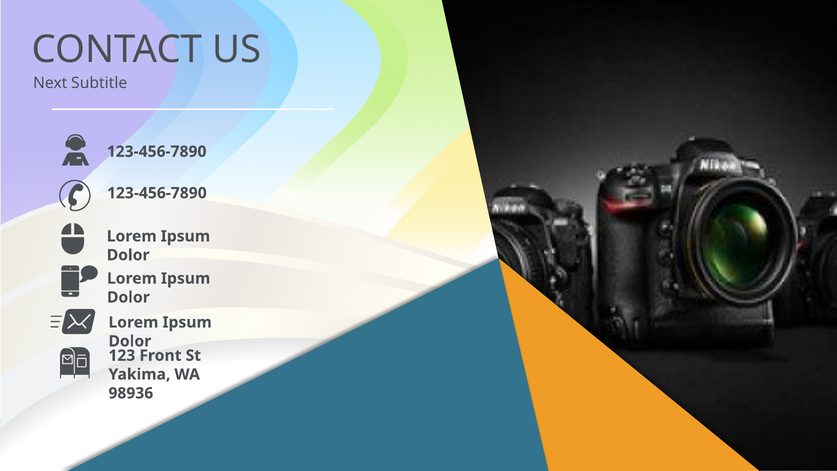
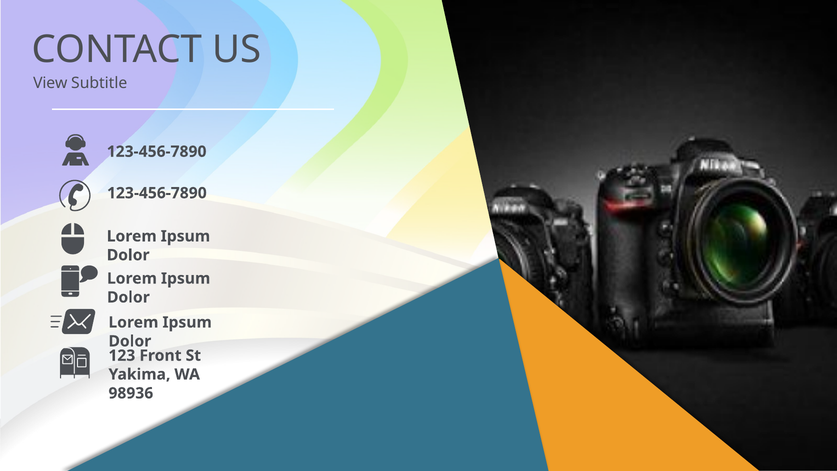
Next: Next -> View
